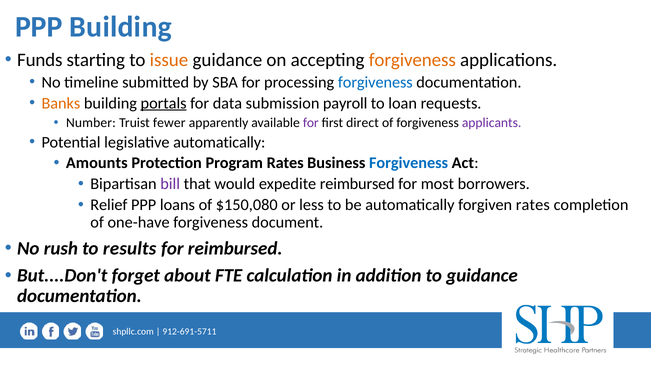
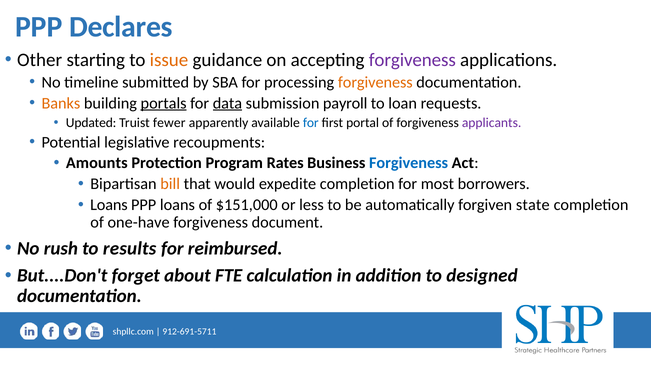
PPP Building: Building -> Declares
Funds: Funds -> Other
forgiveness at (412, 60) colour: orange -> purple
forgiveness at (375, 82) colour: blue -> orange
data underline: none -> present
Number: Number -> Updated
for at (311, 123) colour: purple -> blue
direct: direct -> portal
legislative automatically: automatically -> recoupments
bill colour: purple -> orange
expedite reimbursed: reimbursed -> completion
Relief at (109, 205): Relief -> Loans
$150,080: $150,080 -> $151,000
forgiven rates: rates -> state
to guidance: guidance -> designed
